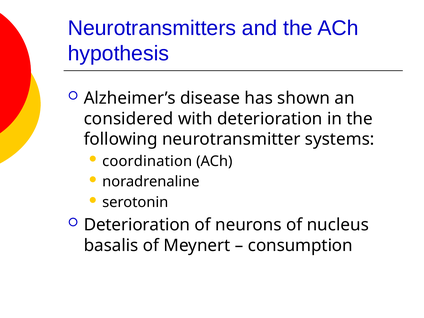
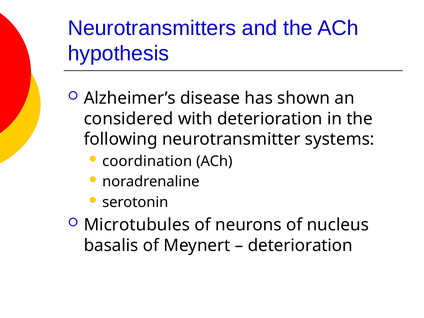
Deterioration at (137, 225): Deterioration -> Microtubules
consumption at (300, 246): consumption -> deterioration
